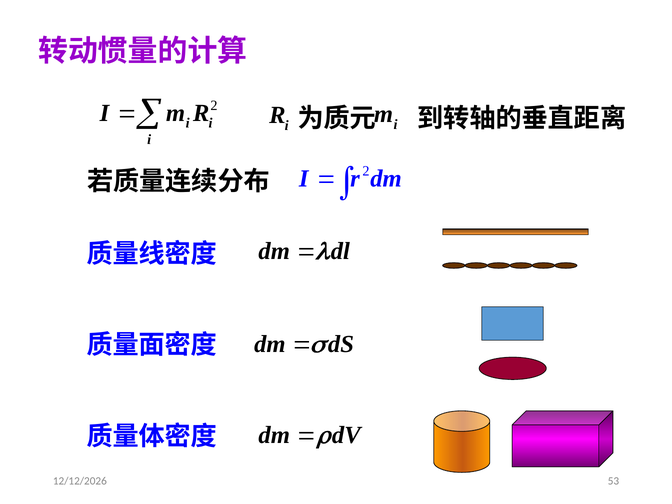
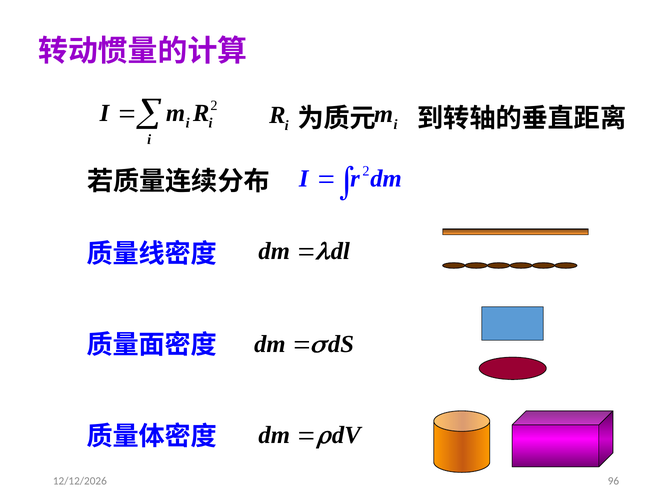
53: 53 -> 96
